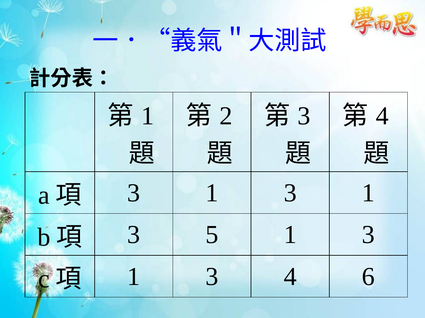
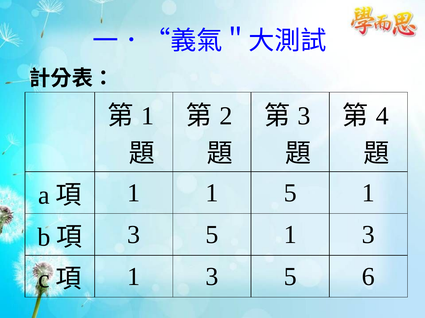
3 at (134, 193): 3 -> 1
3 at (290, 193): 3 -> 5
1 3 4: 4 -> 5
